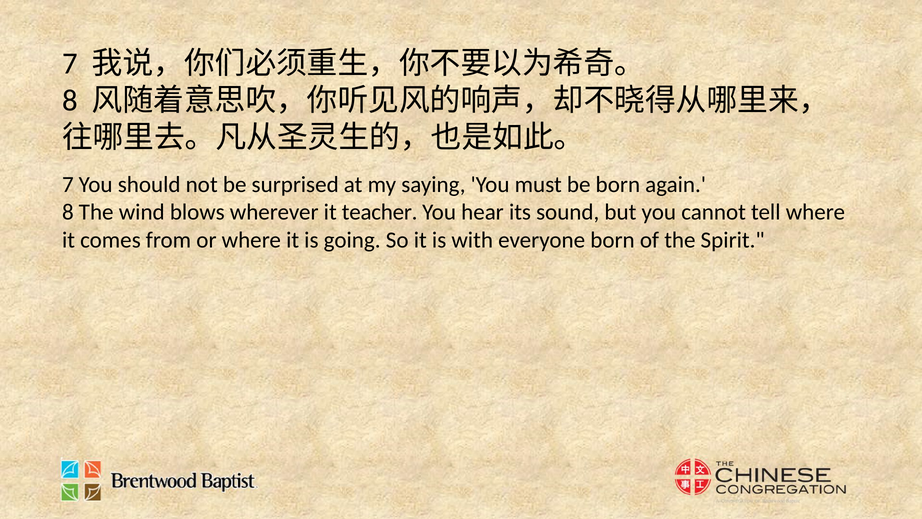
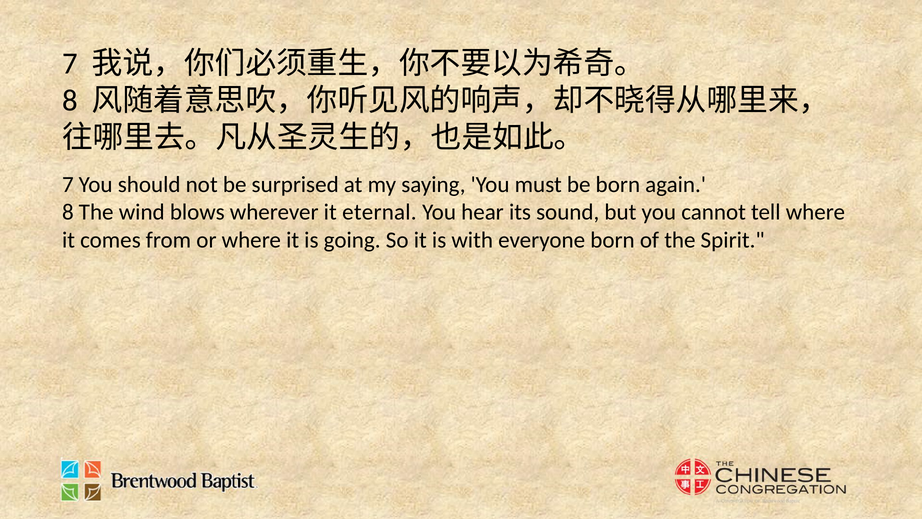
teacher: teacher -> eternal
